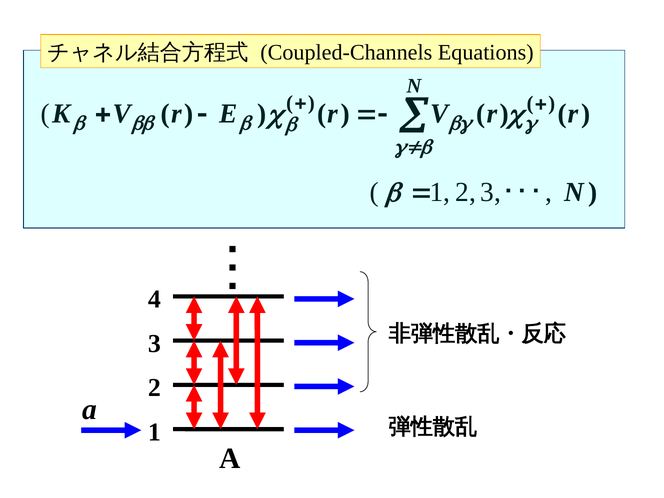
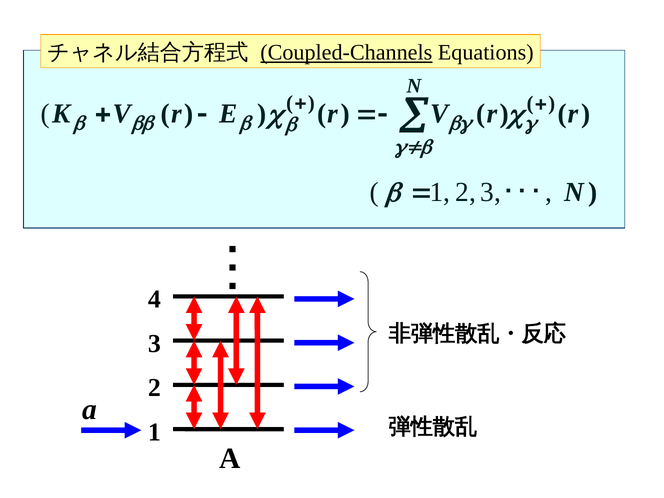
Coupled-Channels underline: none -> present
